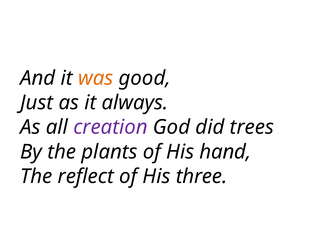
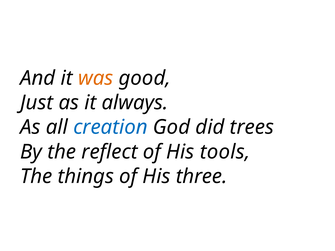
creation colour: purple -> blue
plants: plants -> reflect
hand: hand -> tools
reflect: reflect -> things
